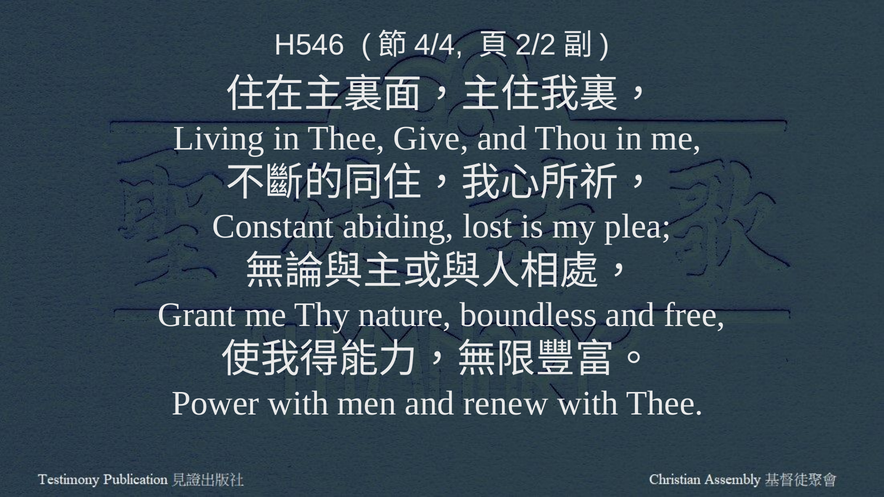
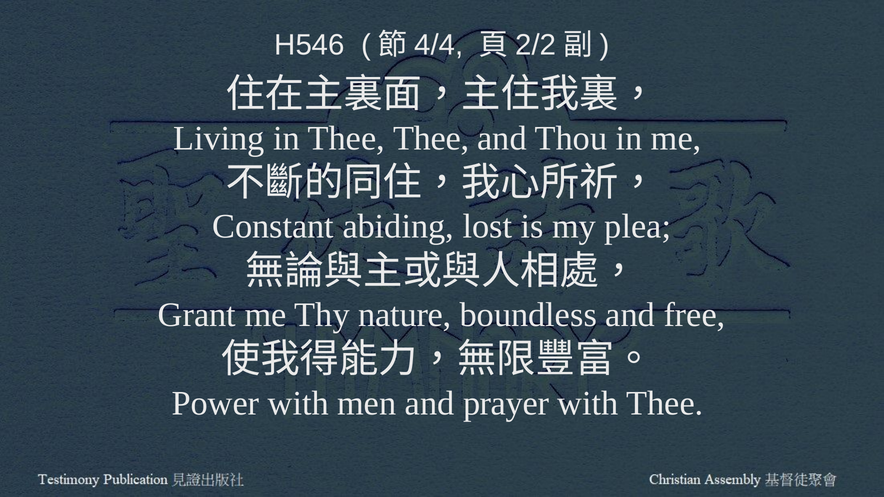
Thee Give: Give -> Thee
renew: renew -> prayer
